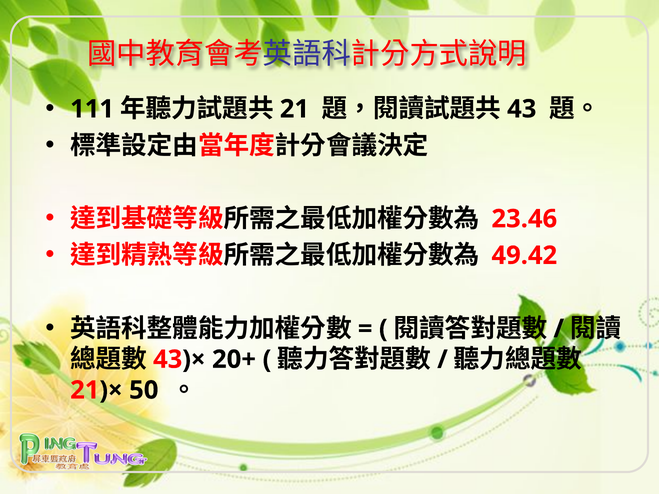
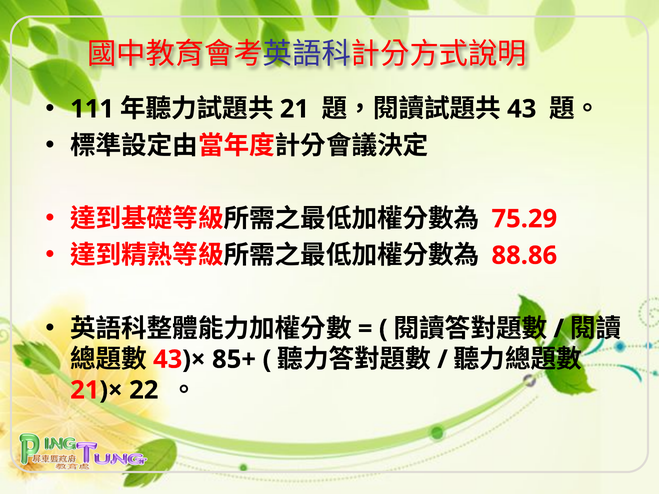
23.46: 23.46 -> 75.29
49.42: 49.42 -> 88.86
20+: 20+ -> 85+
50: 50 -> 22
